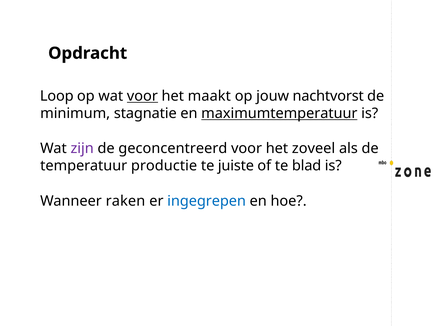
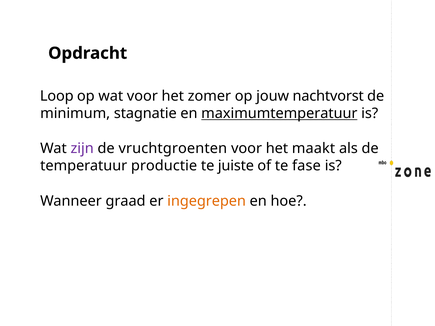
voor at (142, 96) underline: present -> none
maakt: maakt -> zomer
geconcentreerd: geconcentreerd -> vruchtgroenten
zoveel: zoveel -> maakt
blad: blad -> fase
raken: raken -> graad
ingegrepen colour: blue -> orange
